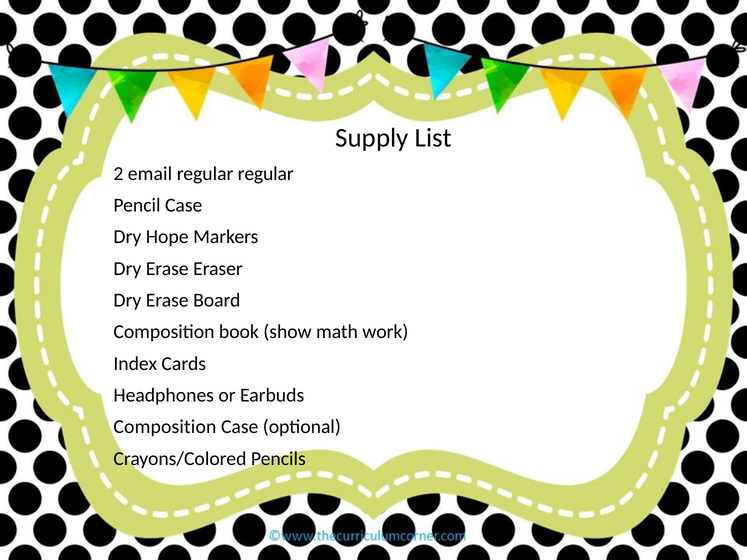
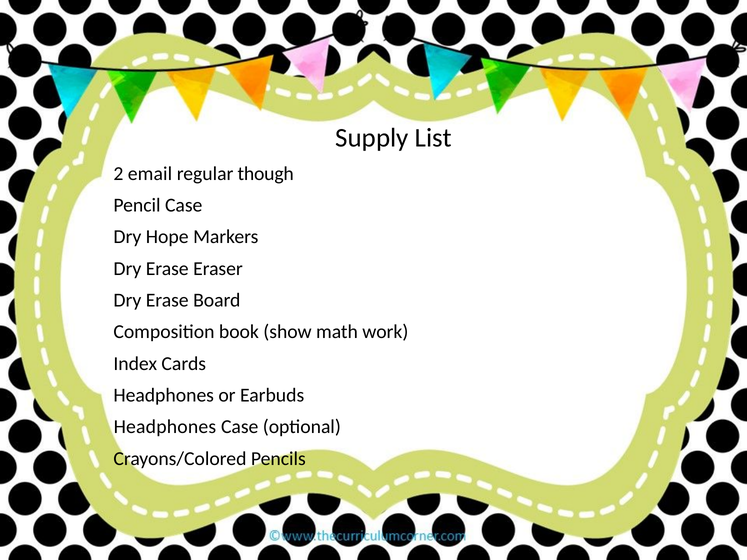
regular regular: regular -> though
Composition at (165, 427): Composition -> Headphones
